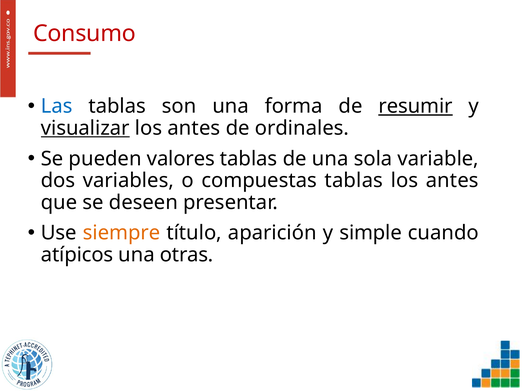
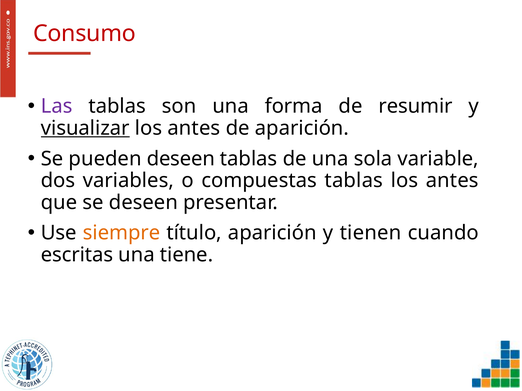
Las colour: blue -> purple
resumir underline: present -> none
de ordinales: ordinales -> aparición
pueden valores: valores -> deseen
simple: simple -> tienen
atípicos: atípicos -> escritas
otras: otras -> tiene
